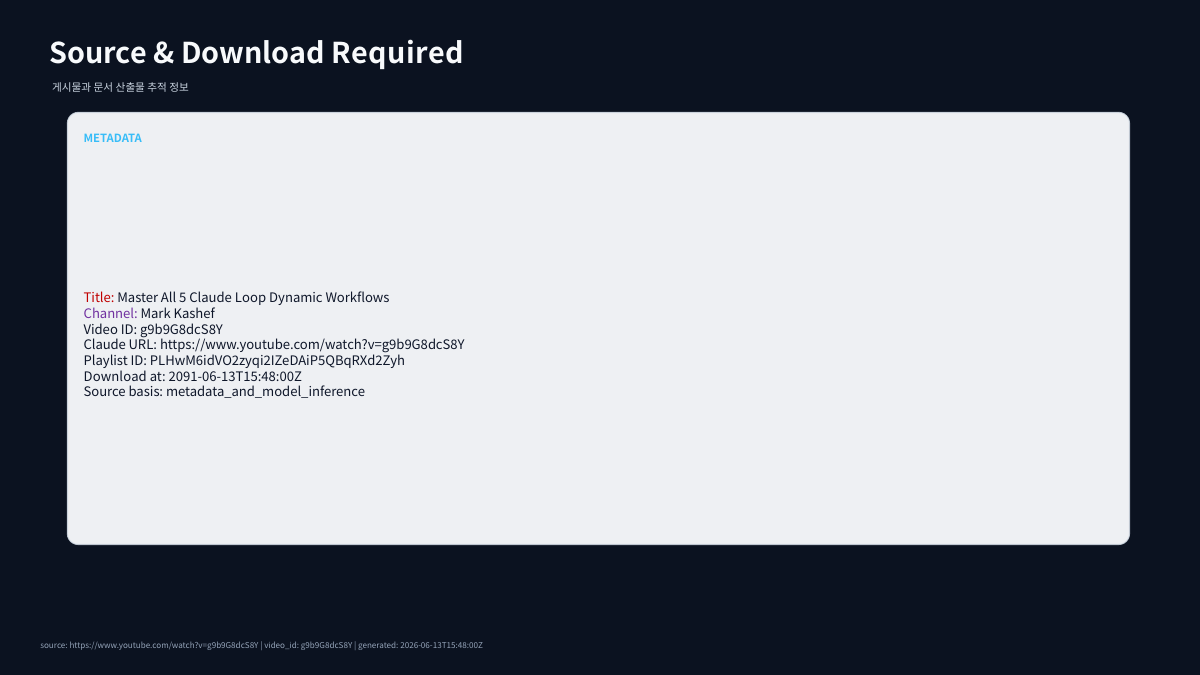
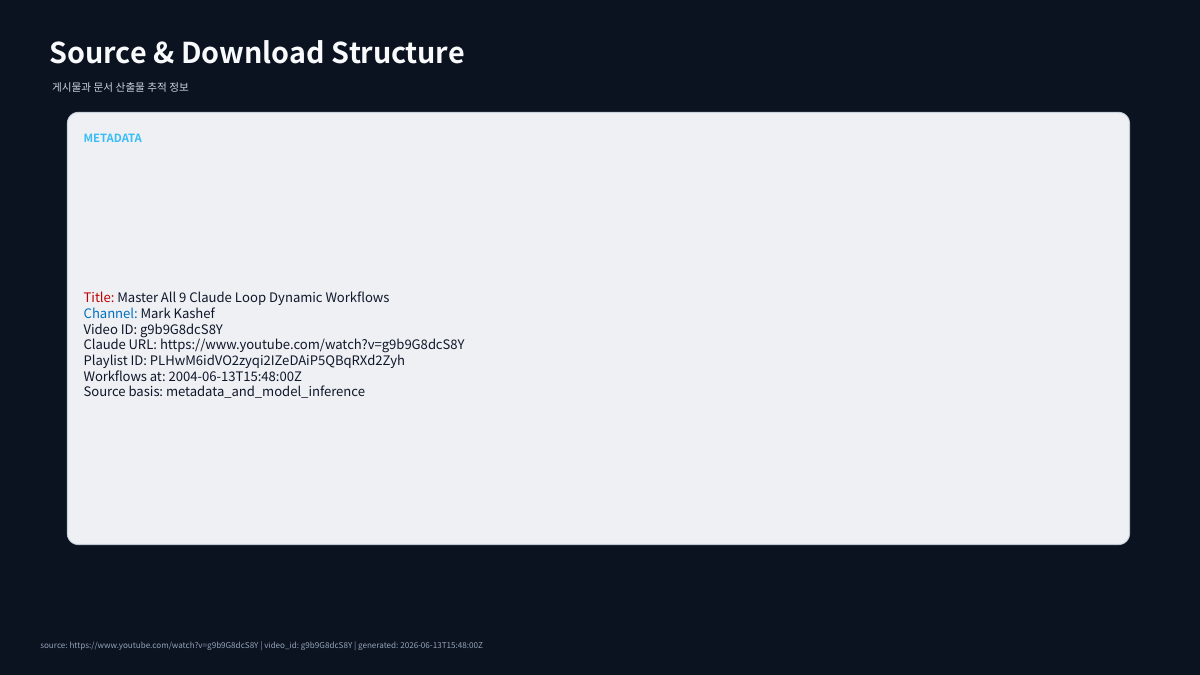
Required: Required -> Structure
5: 5 -> 9
Channel colour: purple -> blue
Download at (115, 377): Download -> Workflows
2091-06-13T15:48:00Z: 2091-06-13T15:48:00Z -> 2004-06-13T15:48:00Z
